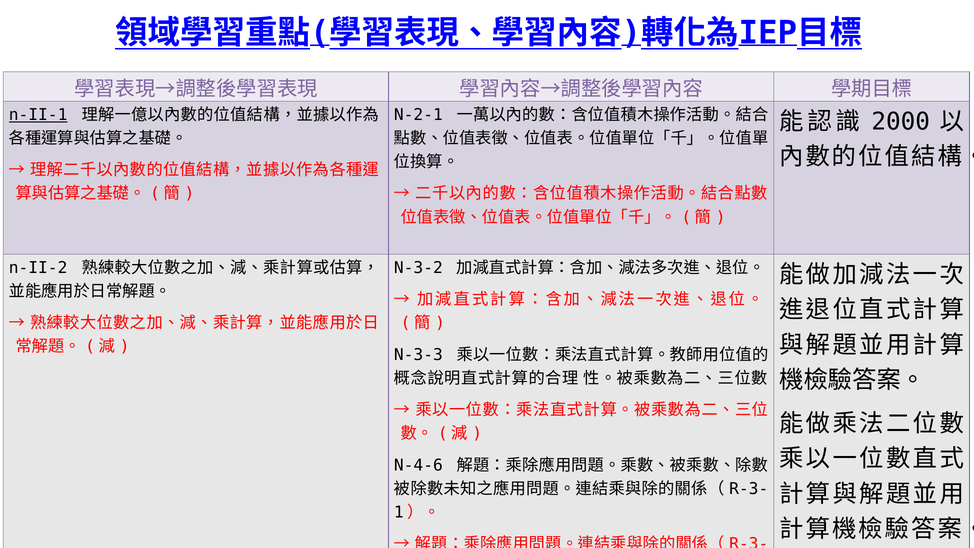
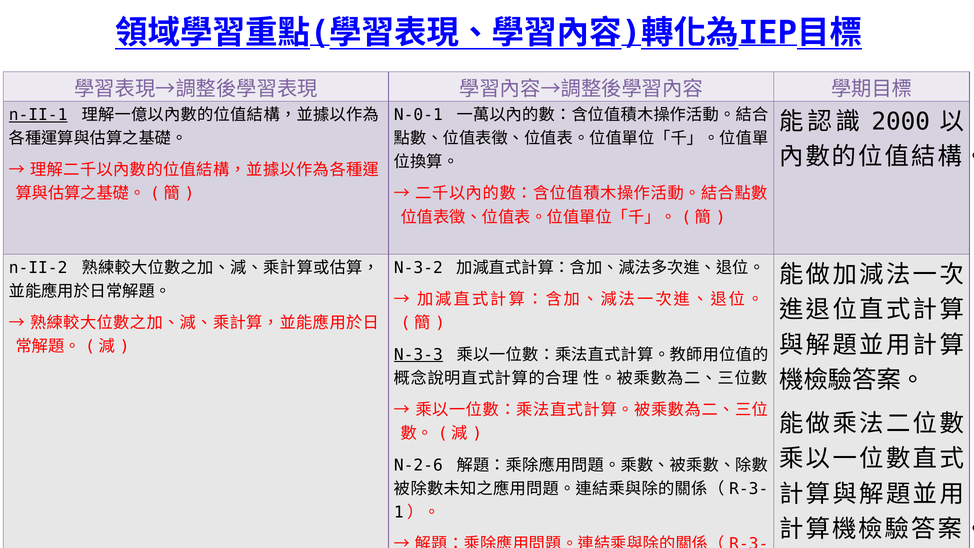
N-2-1: N-2-1 -> N-0-1
N-3-3 underline: none -> present
N-4-6: N-4-6 -> N-2-6
